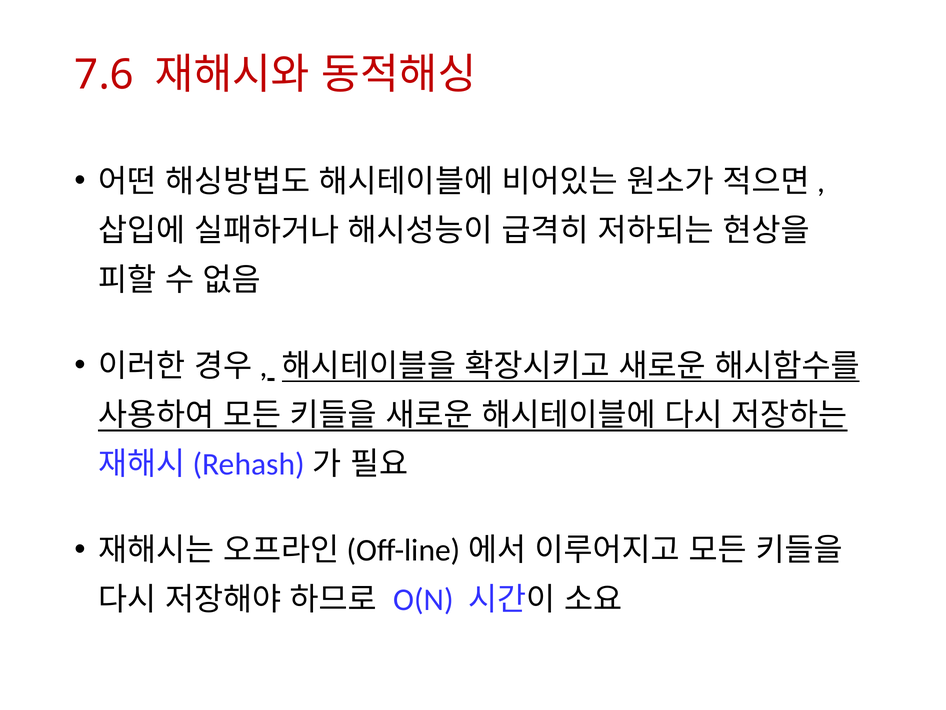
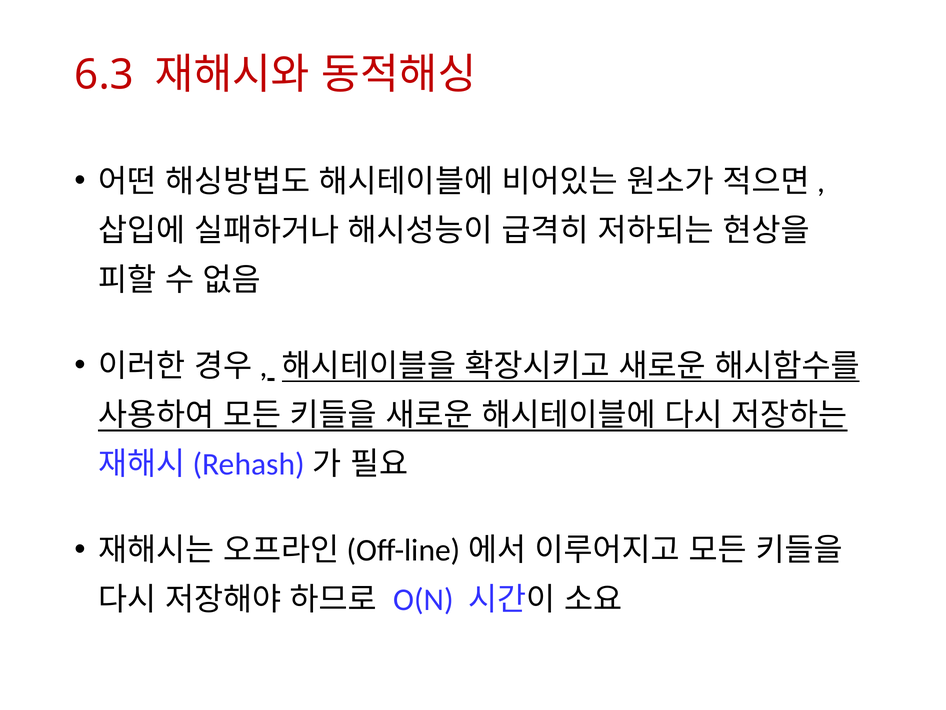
7.6: 7.6 -> 6.3
